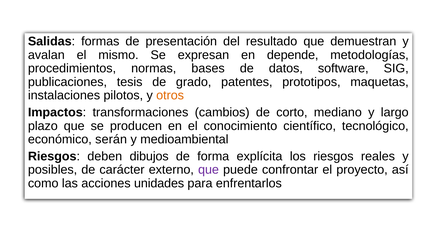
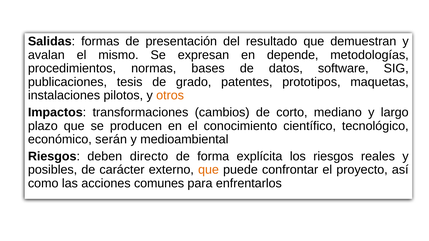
dibujos: dibujos -> directo
que at (209, 170) colour: purple -> orange
unidades: unidades -> comunes
